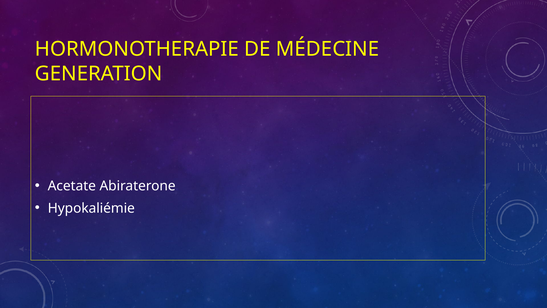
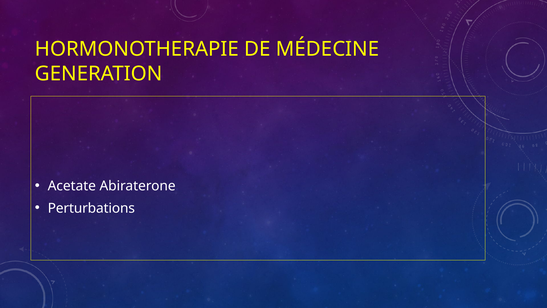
Hypokaliémie: Hypokaliémie -> Perturbations
